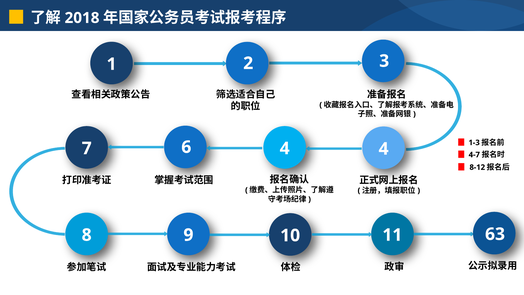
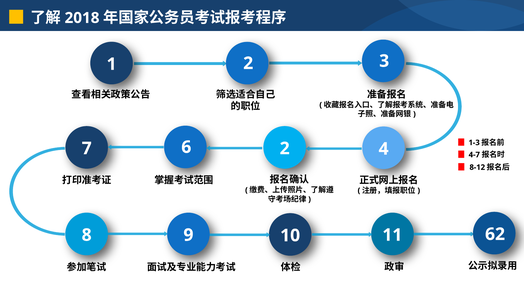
7 4: 4 -> 2
63: 63 -> 62
